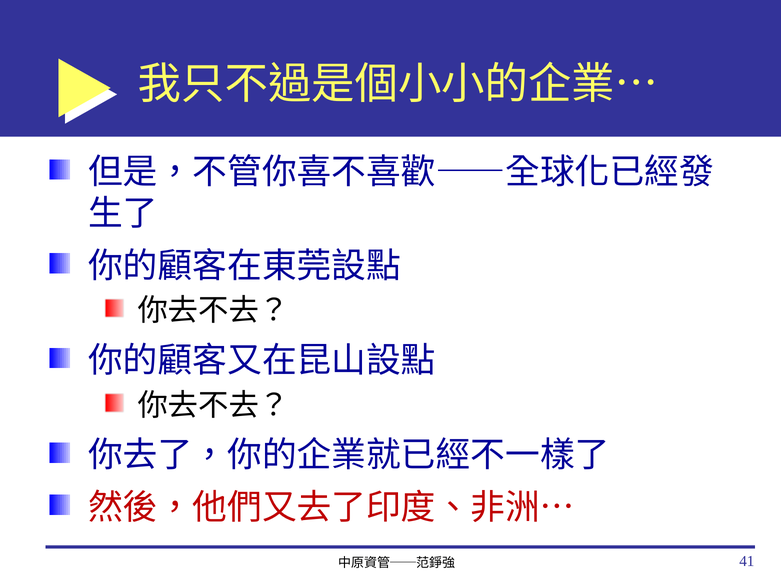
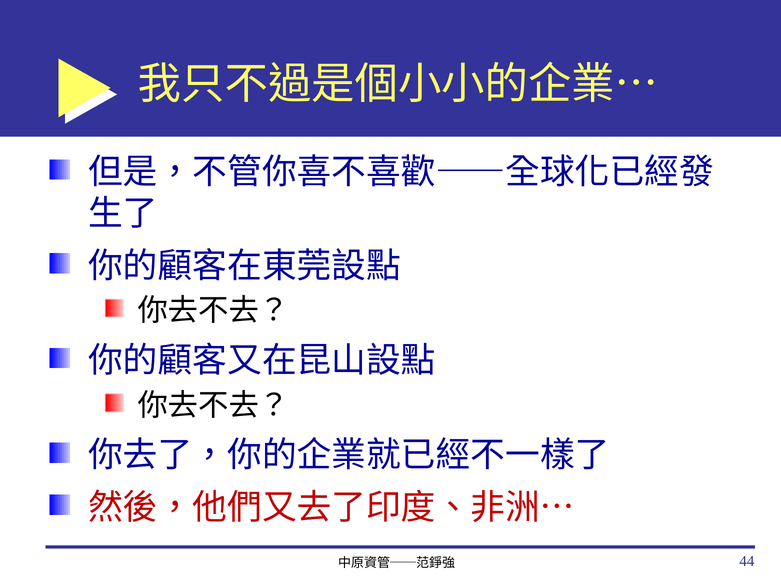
41: 41 -> 44
